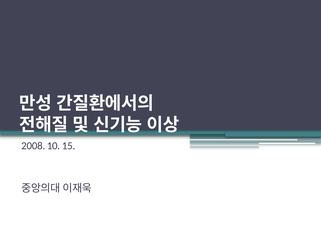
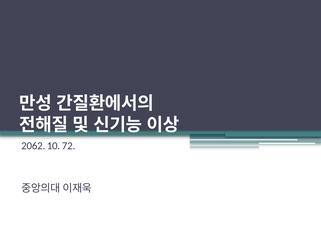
2008: 2008 -> 2062
15: 15 -> 72
